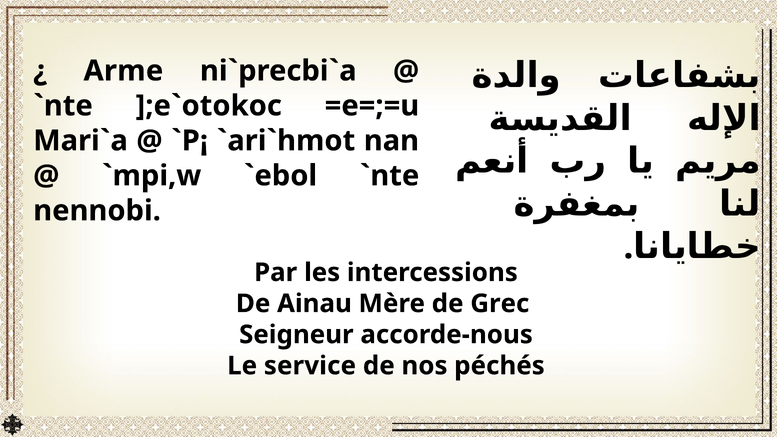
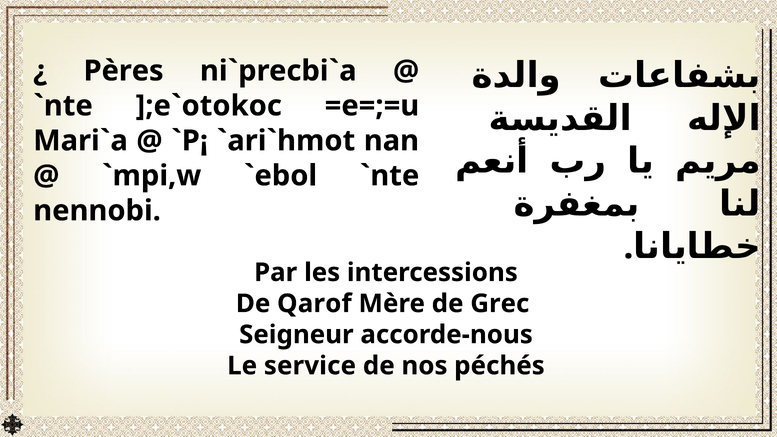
Arme: Arme -> Pères
Ainau: Ainau -> Qarof
